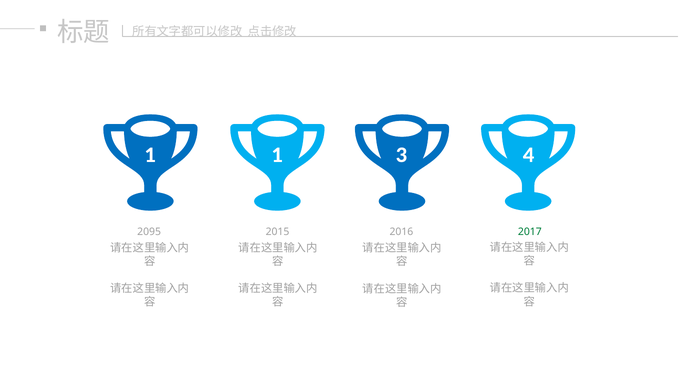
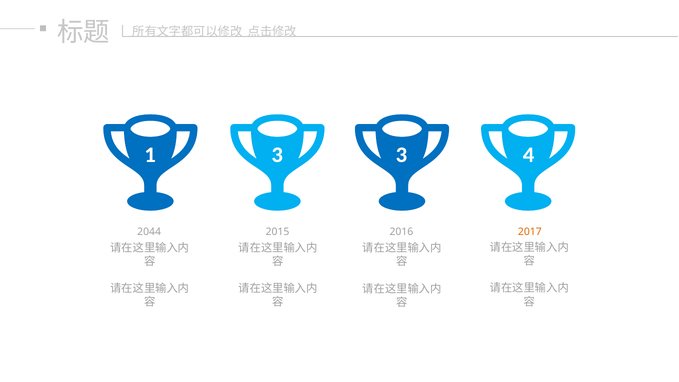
1 1: 1 -> 3
2095: 2095 -> 2044
2017 colour: green -> orange
